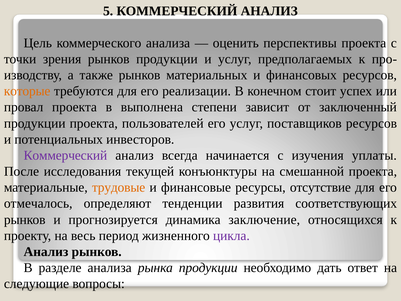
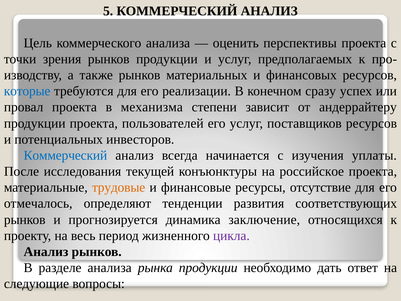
которые colour: orange -> blue
стоит: стоит -> сразу
выполнена: выполнена -> механизма
заключенный: заключенный -> андеррайтеру
Коммерческий at (65, 155) colour: purple -> blue
смешанной: смешанной -> российское
